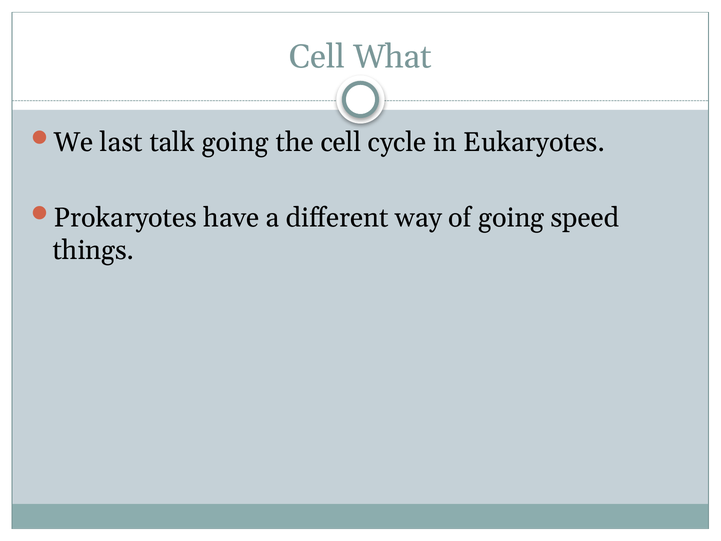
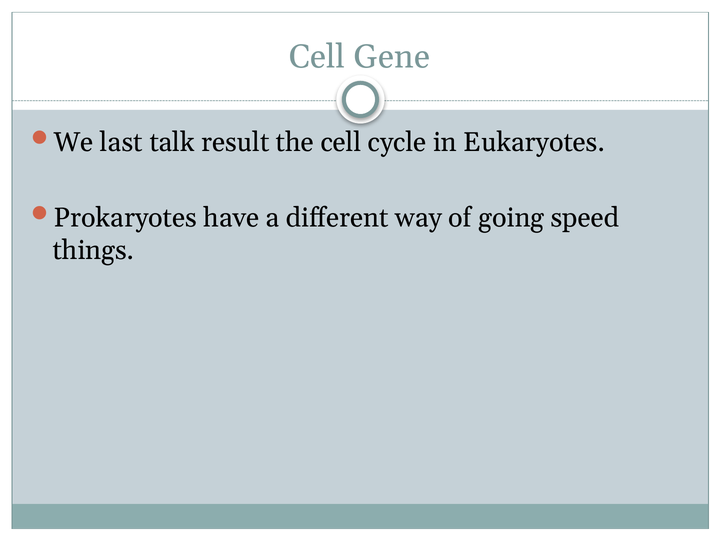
What: What -> Gene
talk going: going -> result
